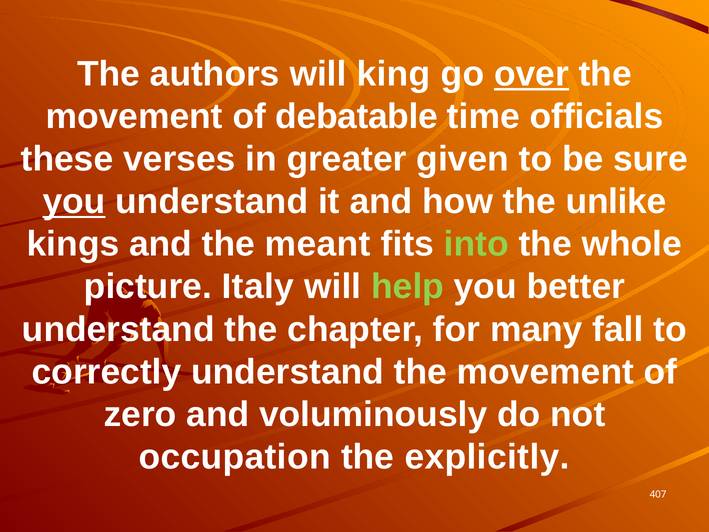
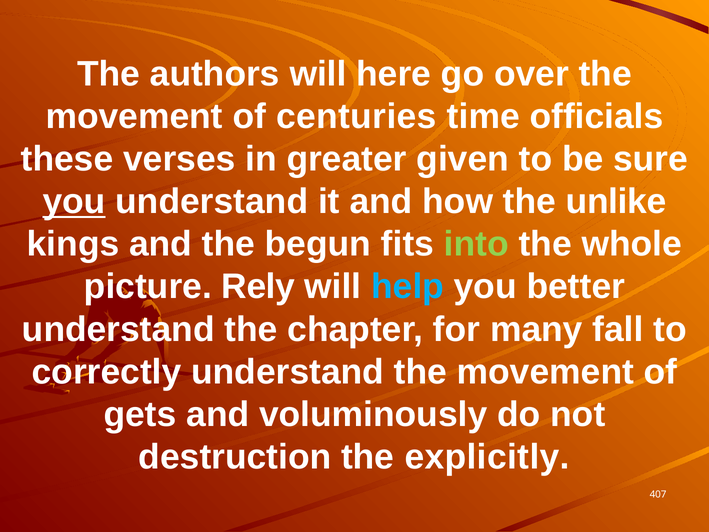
king: king -> here
over underline: present -> none
debatable: debatable -> centuries
meant: meant -> begun
Italy: Italy -> Rely
help colour: light green -> light blue
zero: zero -> gets
occupation: occupation -> destruction
